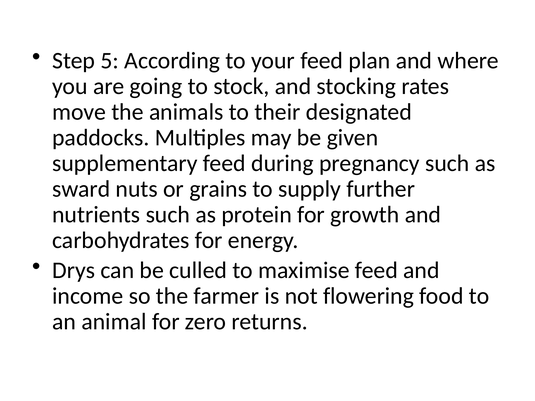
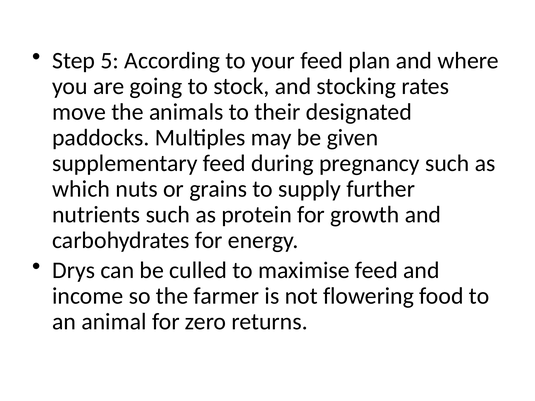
sward: sward -> which
